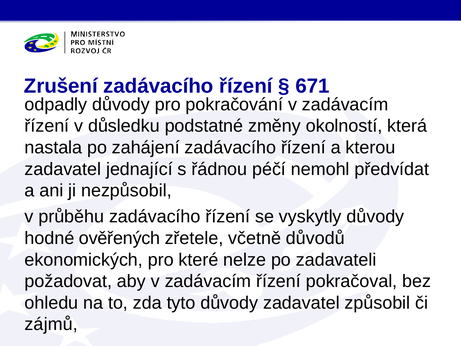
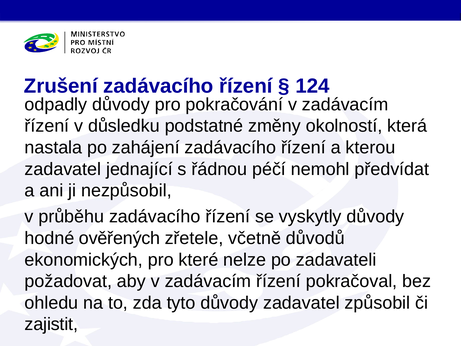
671: 671 -> 124
zájmů: zájmů -> zajistit
